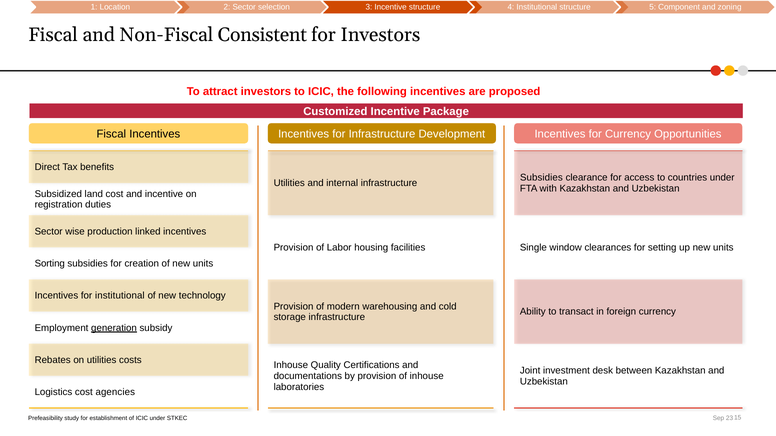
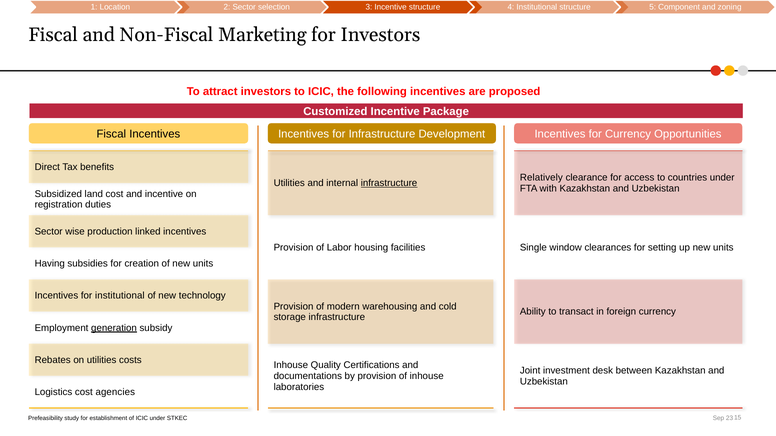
Consistent: Consistent -> Marketing
Subsidies at (541, 178): Subsidies -> Relatively
infrastructure at (389, 183) underline: none -> present
Sorting: Sorting -> Having
